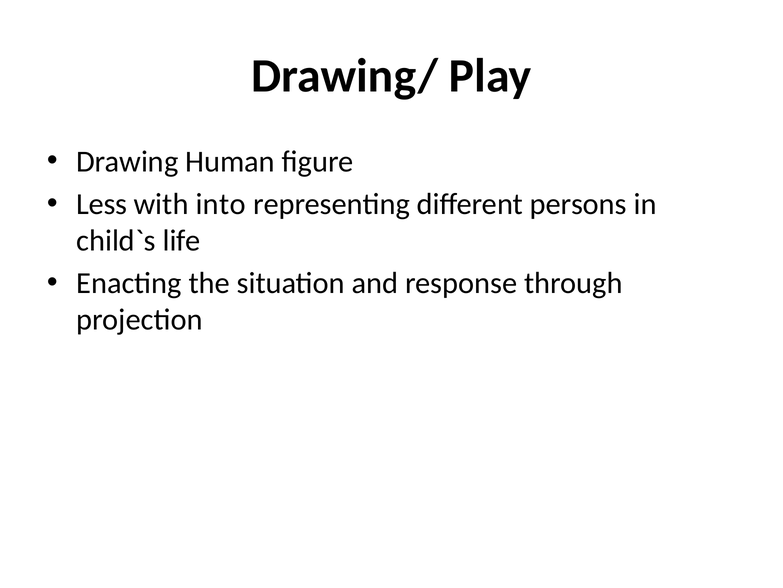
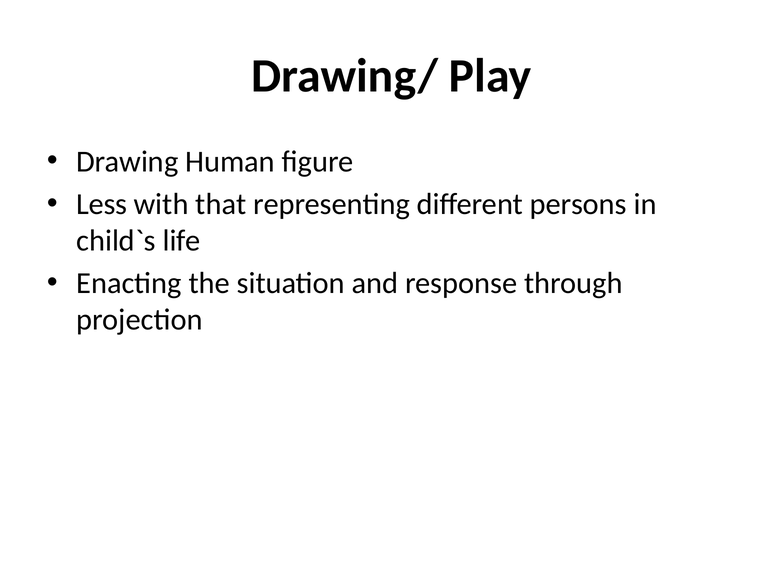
into: into -> that
